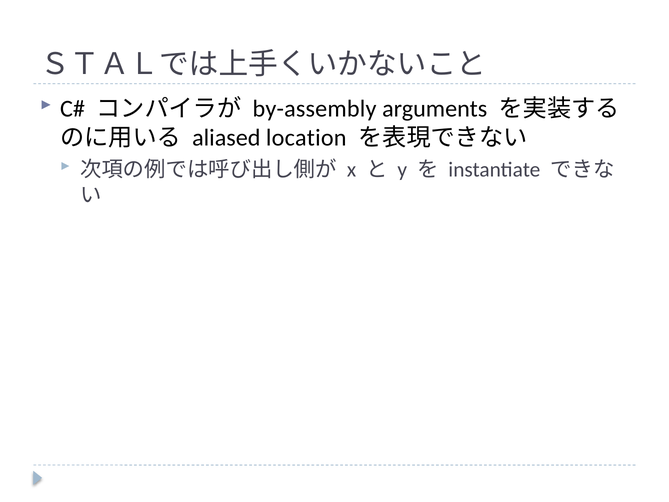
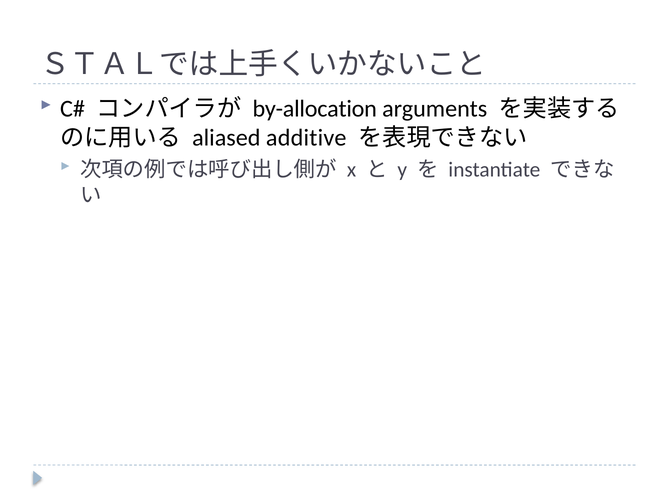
by-assembly: by-assembly -> by-allocation
location: location -> additive
